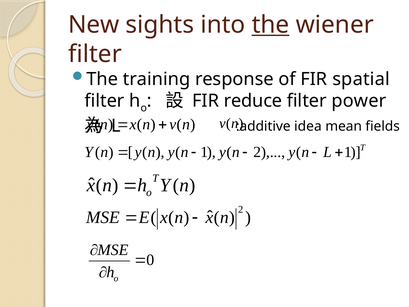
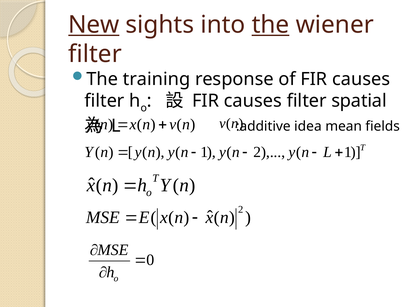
New underline: none -> present
of FIR spatial: spatial -> causes
reduce at (253, 101): reduce -> causes
power: power -> spatial
